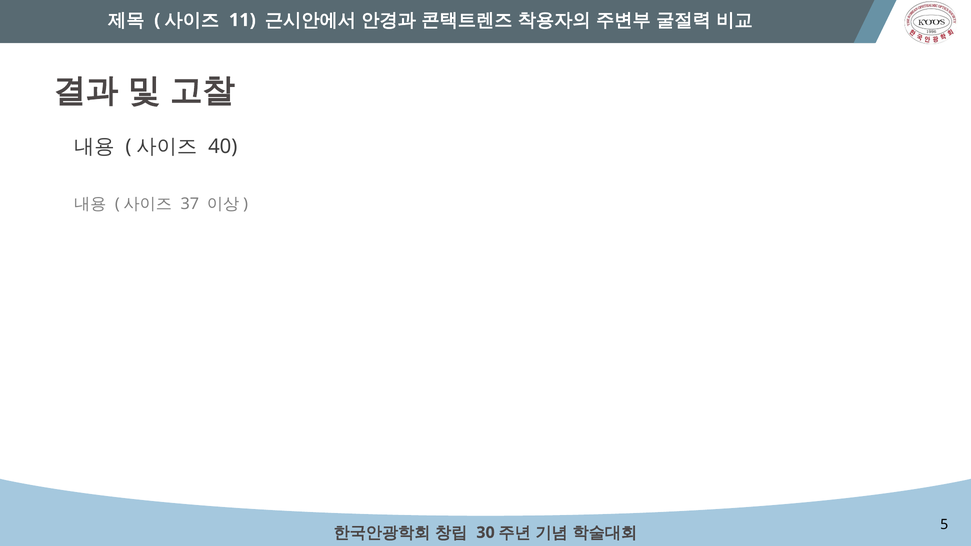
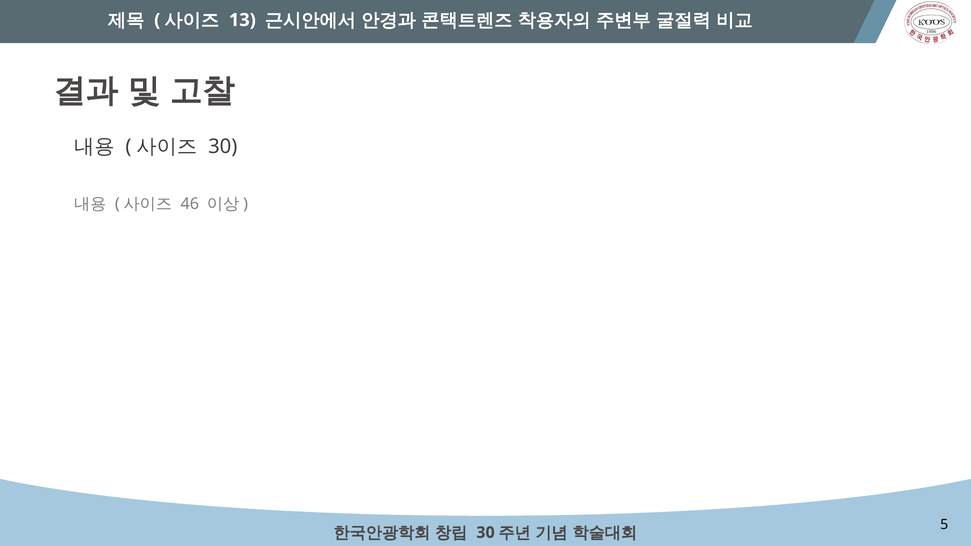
11: 11 -> 13
40 at (223, 147): 40 -> 30
37: 37 -> 46
